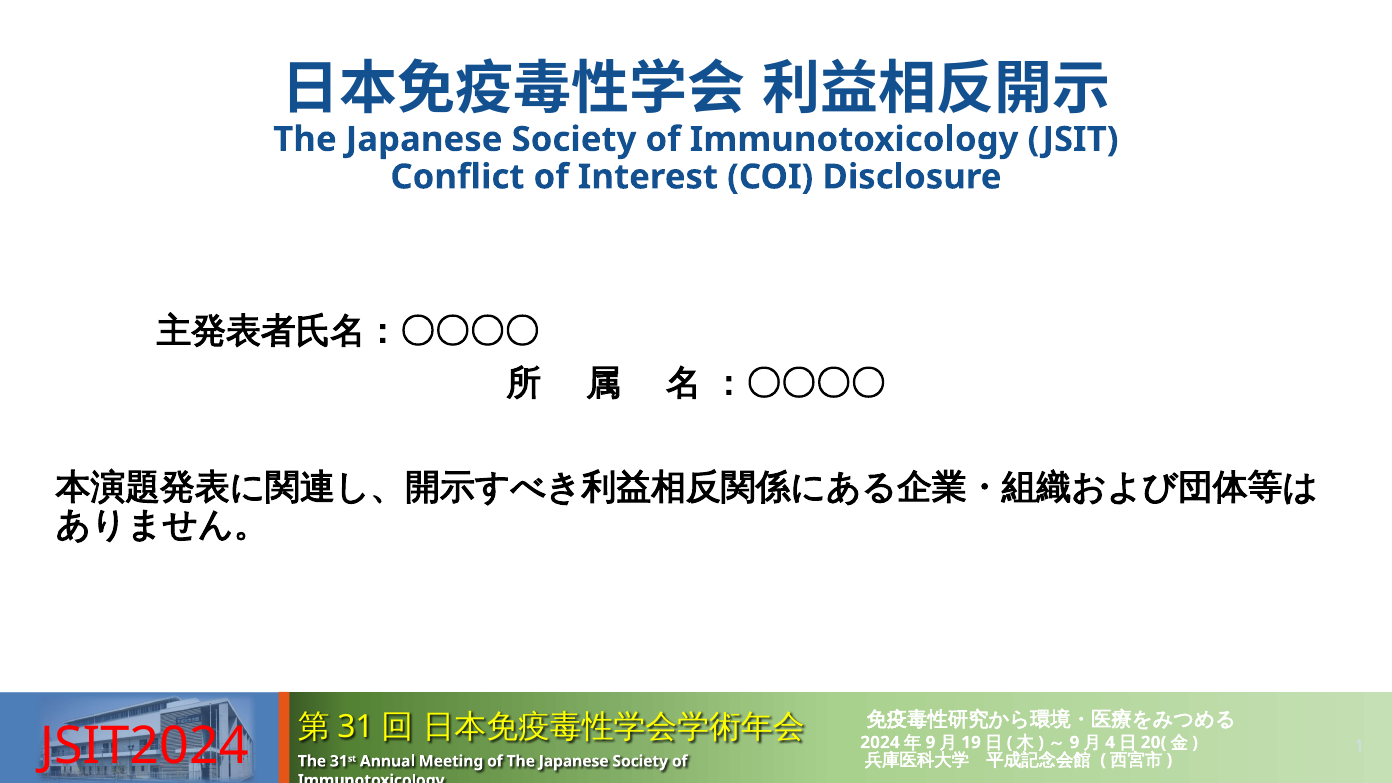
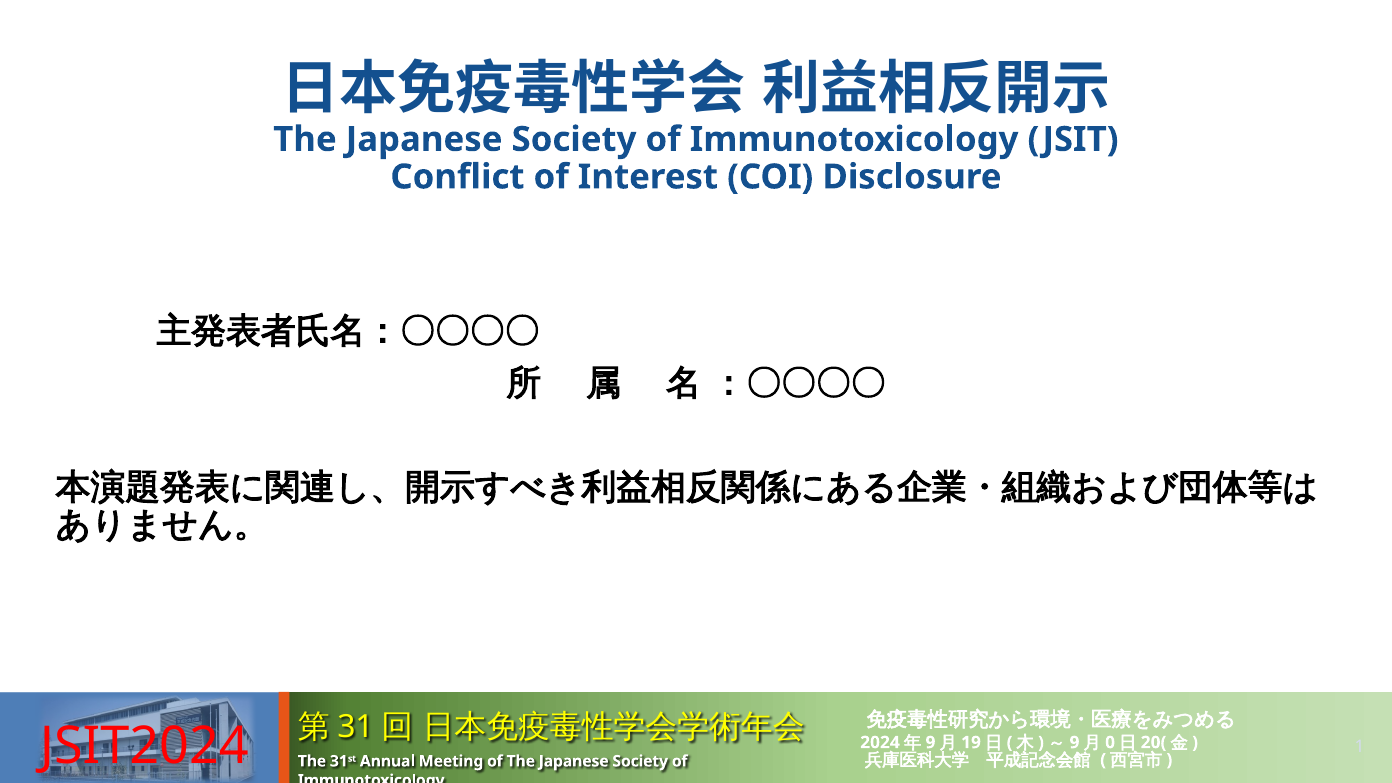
4: 4 -> 0
